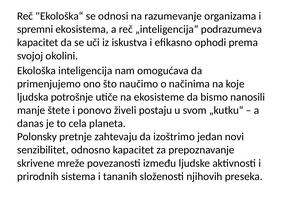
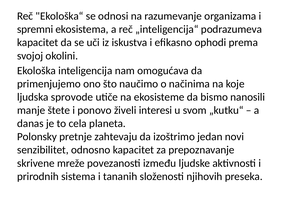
potrošnje: potrošnje -> sprovode
postaju: postaju -> interesi
